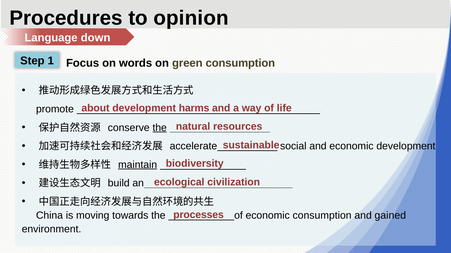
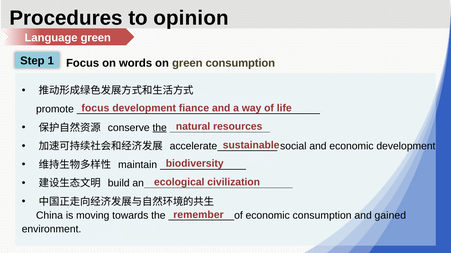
Language down: down -> green
about at (95, 108): about -> focus
harms: harms -> fiance
maintain underline: present -> none
processes: processes -> remember
